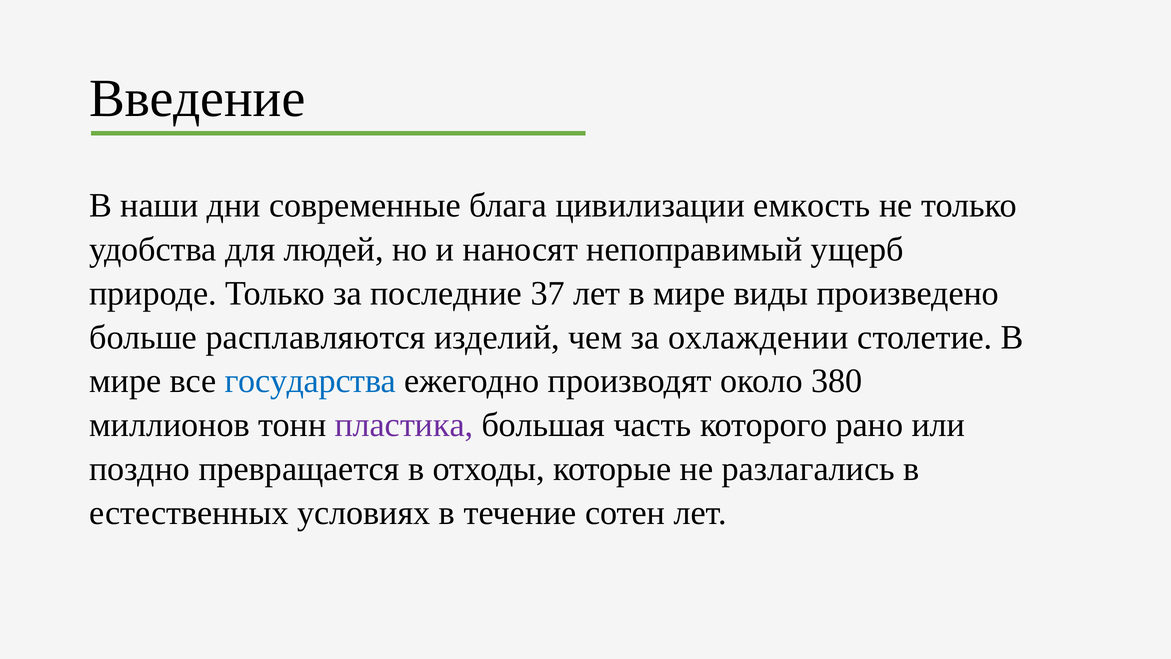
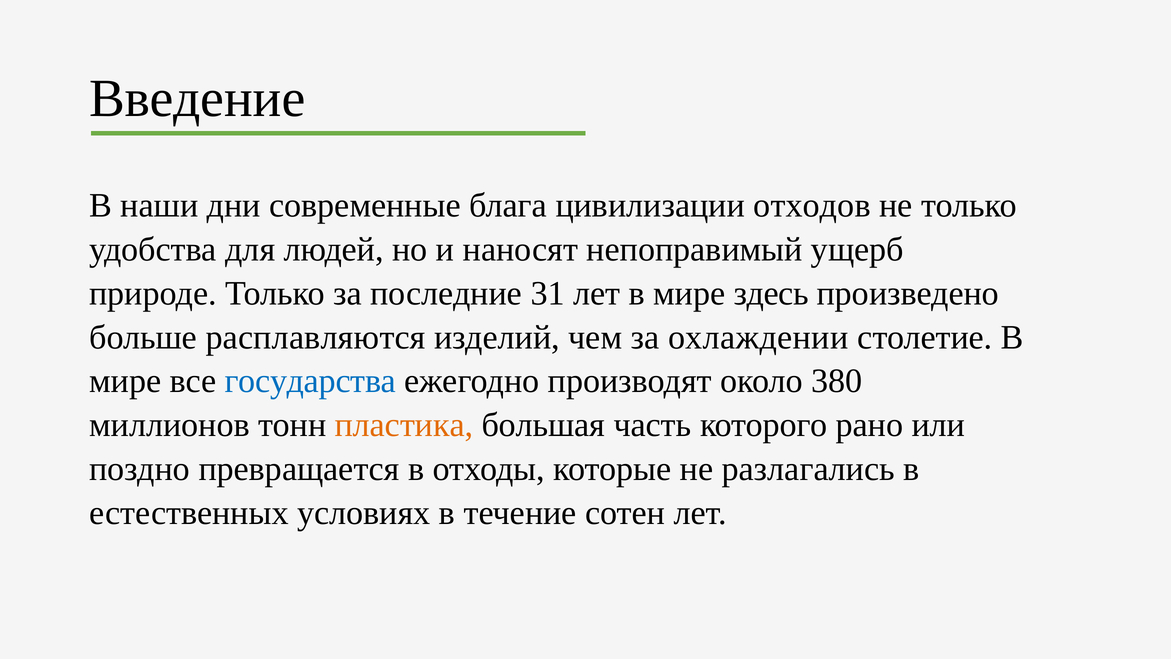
емкость: емкость -> отходов
37: 37 -> 31
виды: виды -> здесь
пластика colour: purple -> orange
